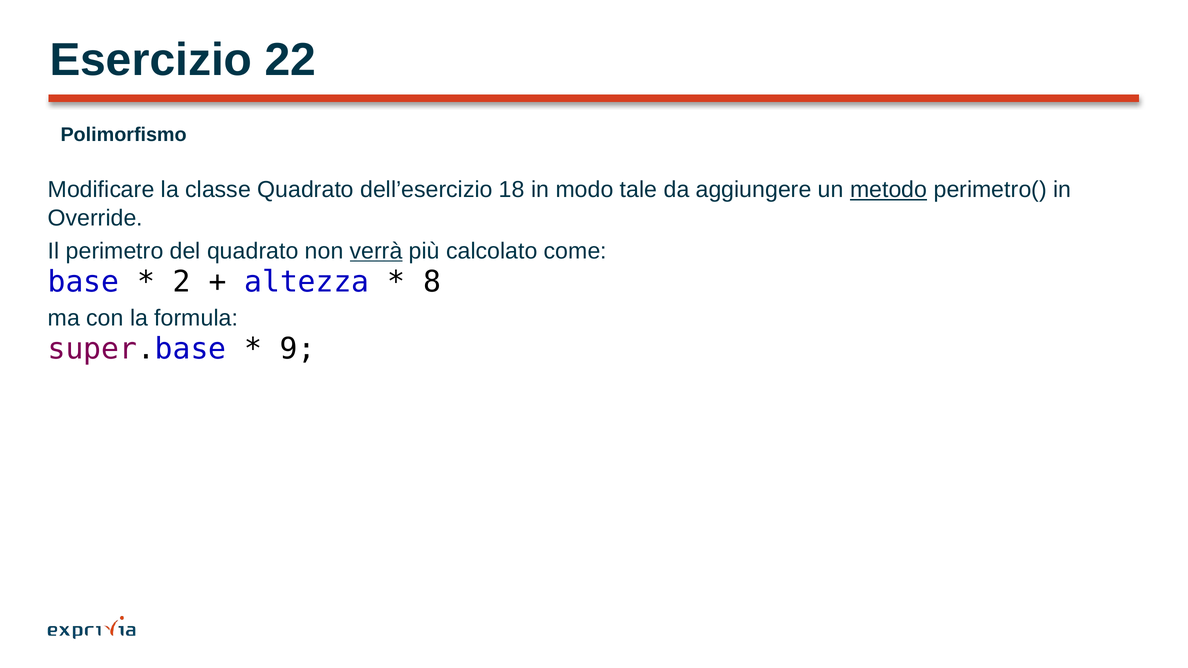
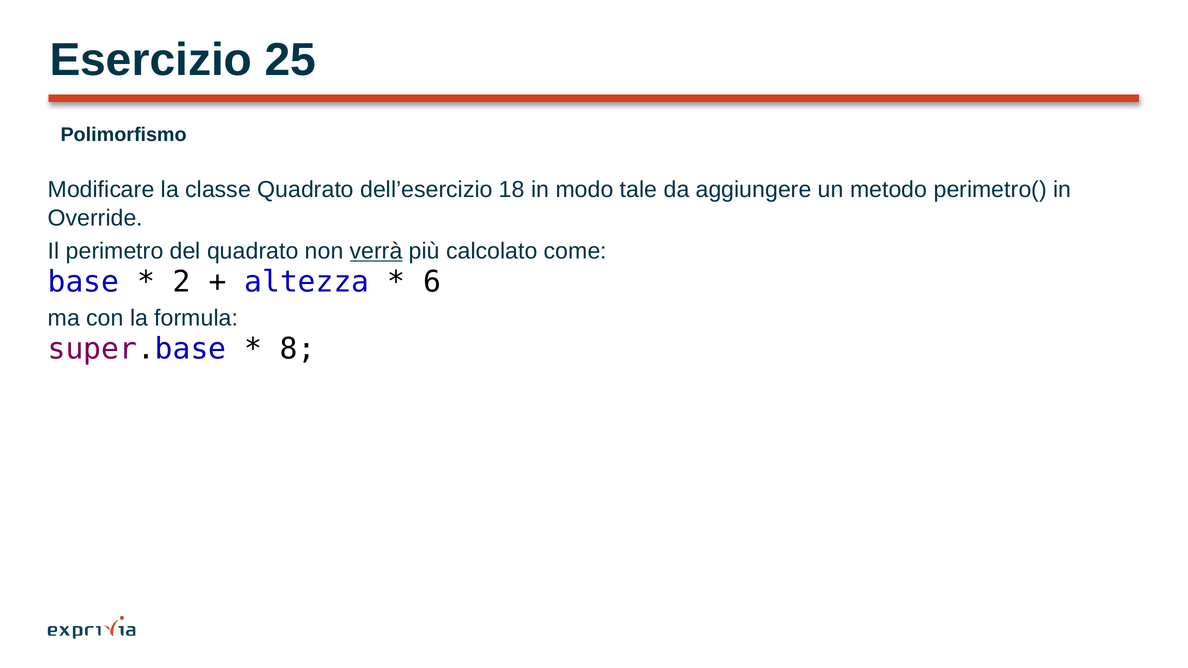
22: 22 -> 25
metodo underline: present -> none
8: 8 -> 6
9: 9 -> 8
